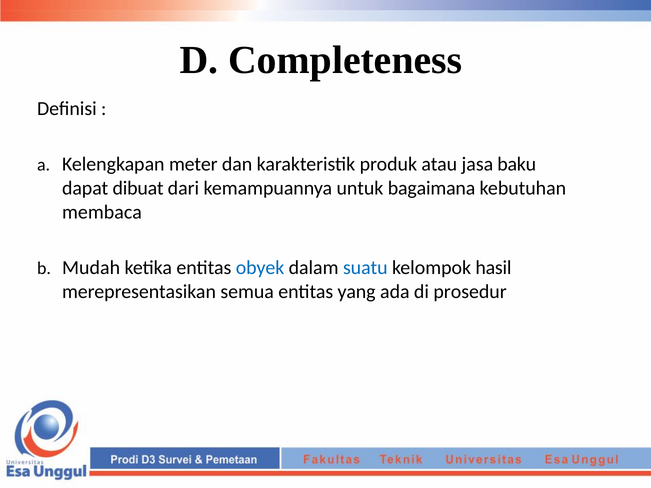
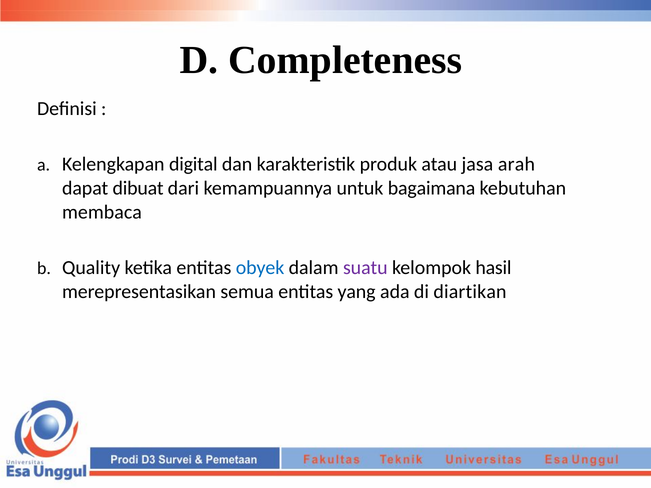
meter: meter -> digital
baku: baku -> arah
Mudah: Mudah -> Quality
suatu colour: blue -> purple
prosedur: prosedur -> diartikan
